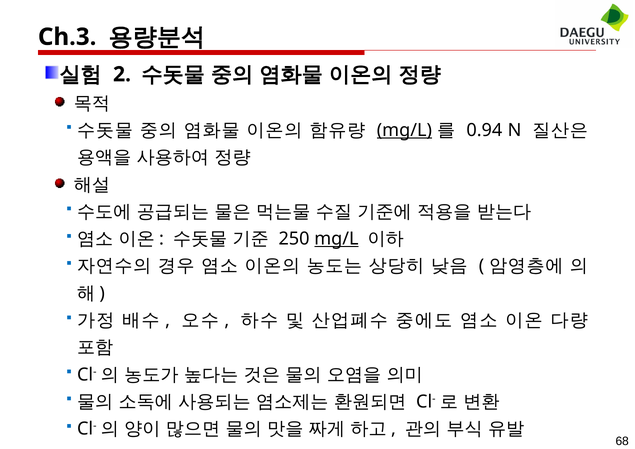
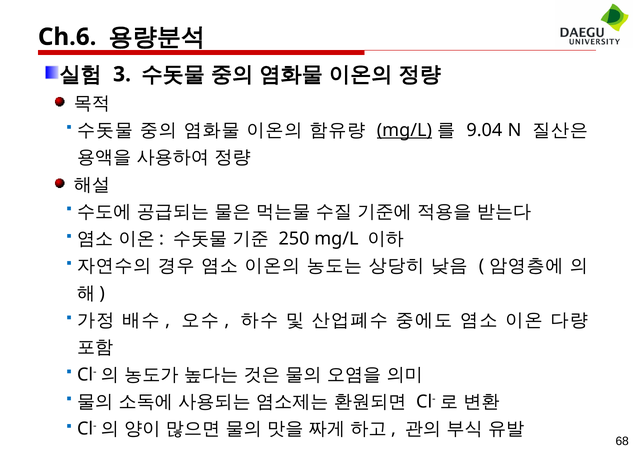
Ch.3: Ch.3 -> Ch.6
2: 2 -> 3
0.94: 0.94 -> 9.04
mg/L at (336, 239) underline: present -> none
